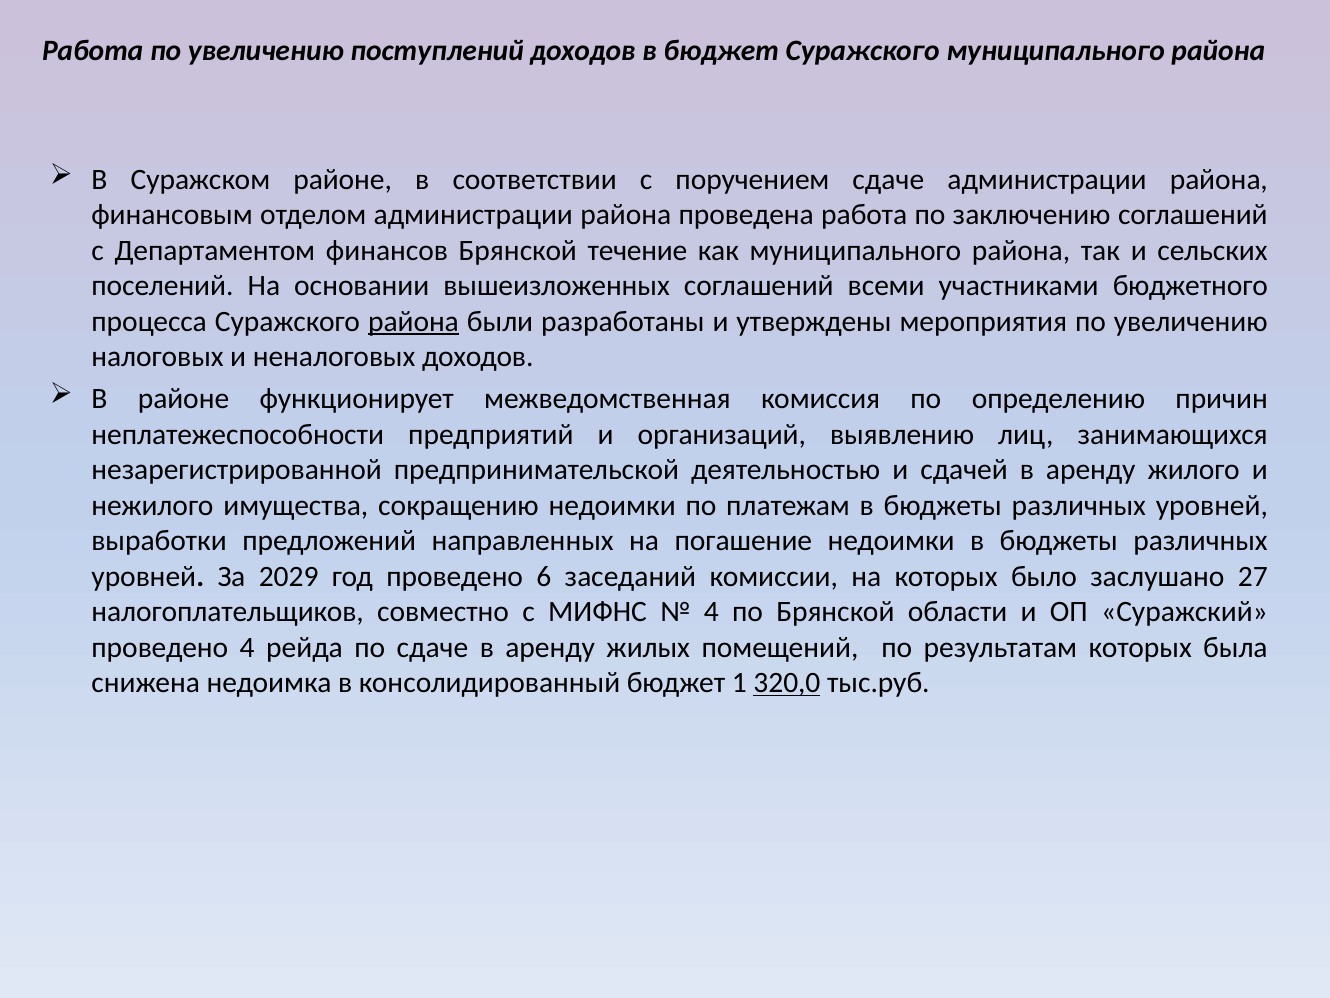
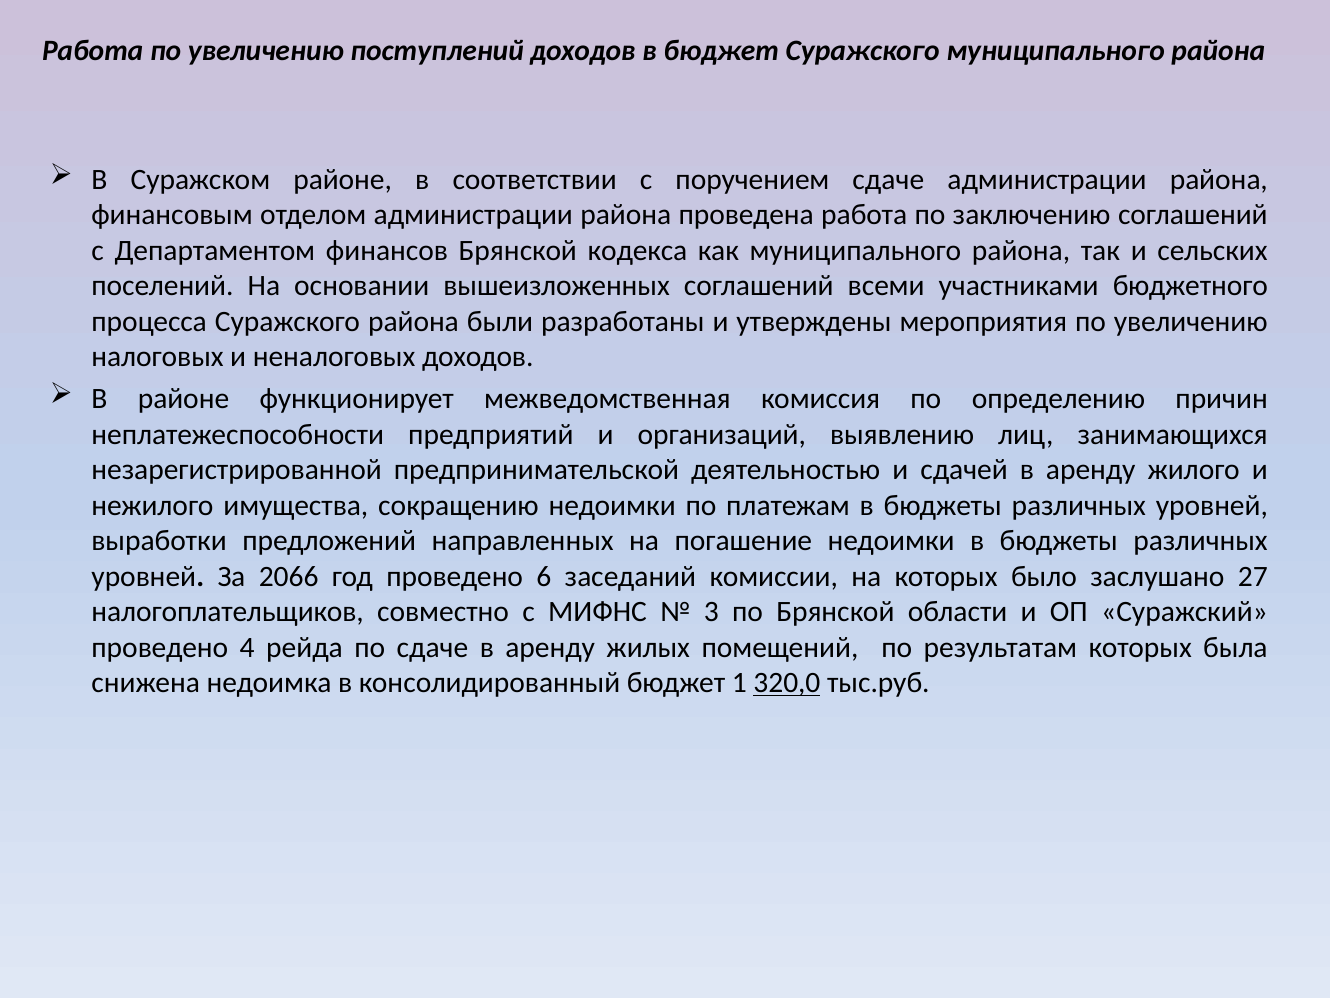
течение: течение -> кодекса
района at (413, 321) underline: present -> none
2029: 2029 -> 2066
4 at (711, 612): 4 -> 3
